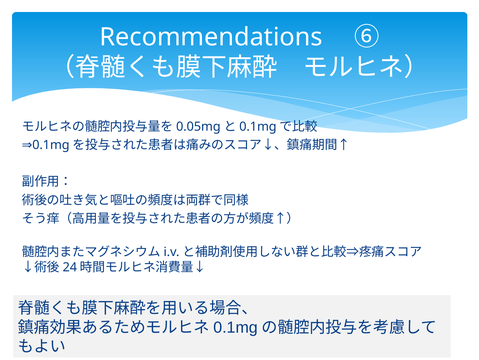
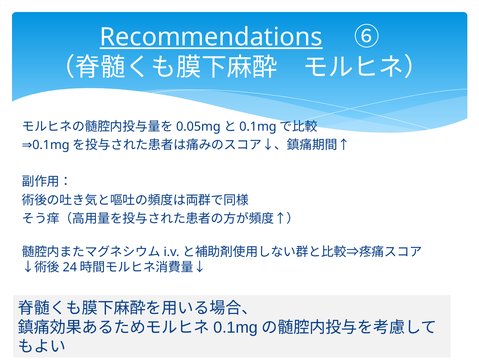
Recommendations underline: none -> present
